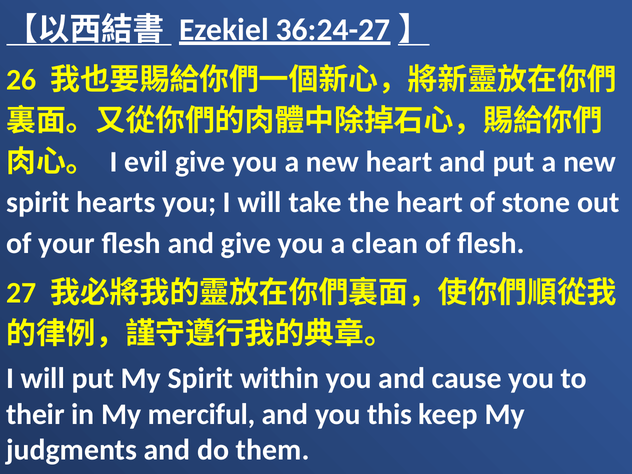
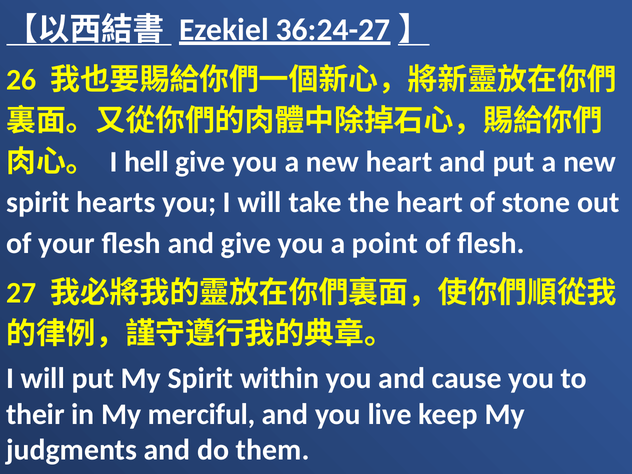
evil: evil -> hell
clean: clean -> point
this: this -> live
